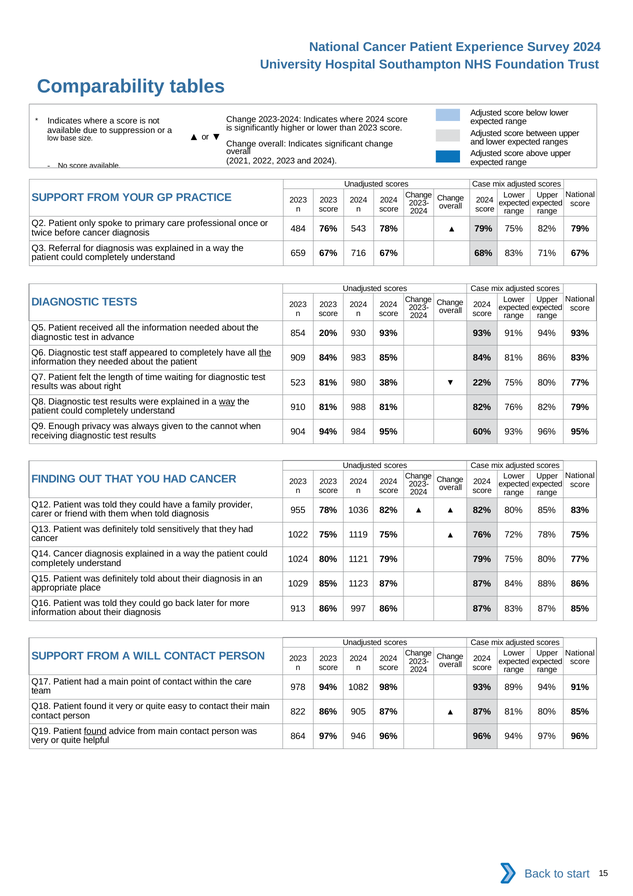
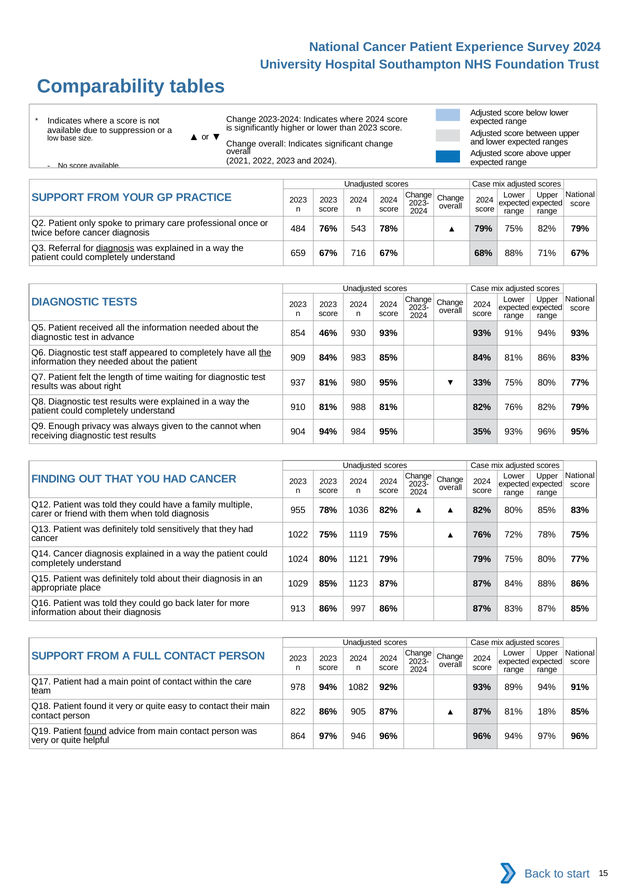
diagnosis at (115, 248) underline: none -> present
68% 83%: 83% -> 88%
20%: 20% -> 46%
523: 523 -> 937
980 38%: 38% -> 95%
22%: 22% -> 33%
way at (227, 402) underline: present -> none
60%: 60% -> 35%
provider: provider -> multiple
WILL: WILL -> FULL
98%: 98% -> 92%
81% 80%: 80% -> 18%
